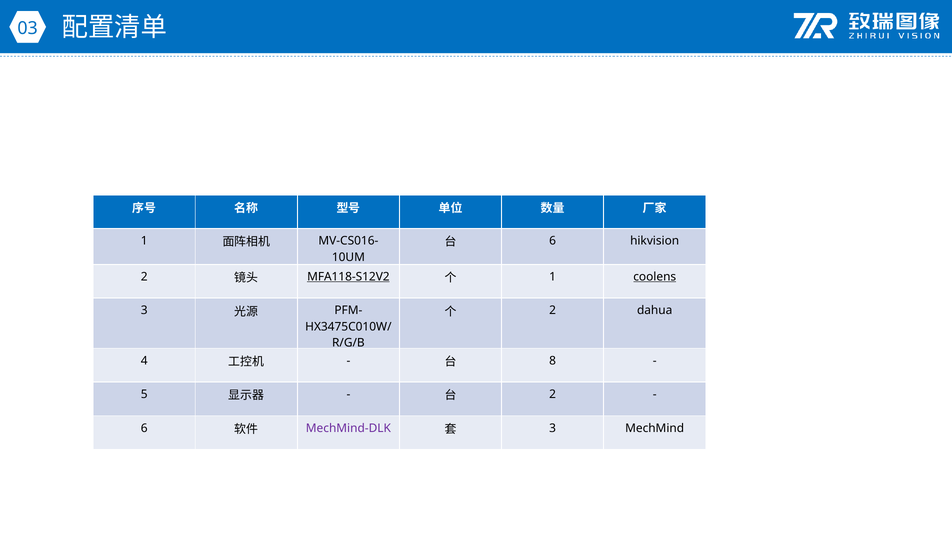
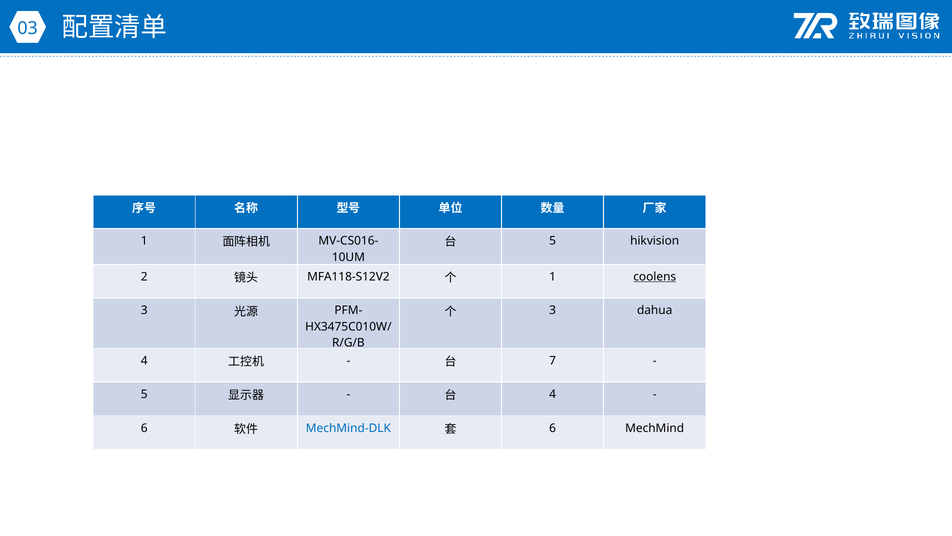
6 at (553, 241): 6 -> 5
MFA118-S12V2 underline: present -> none
2 at (553, 310): 2 -> 3
8: 8 -> 7
2 at (553, 394): 2 -> 4
MechMind-DLK colour: purple -> blue
3 at (553, 428): 3 -> 6
